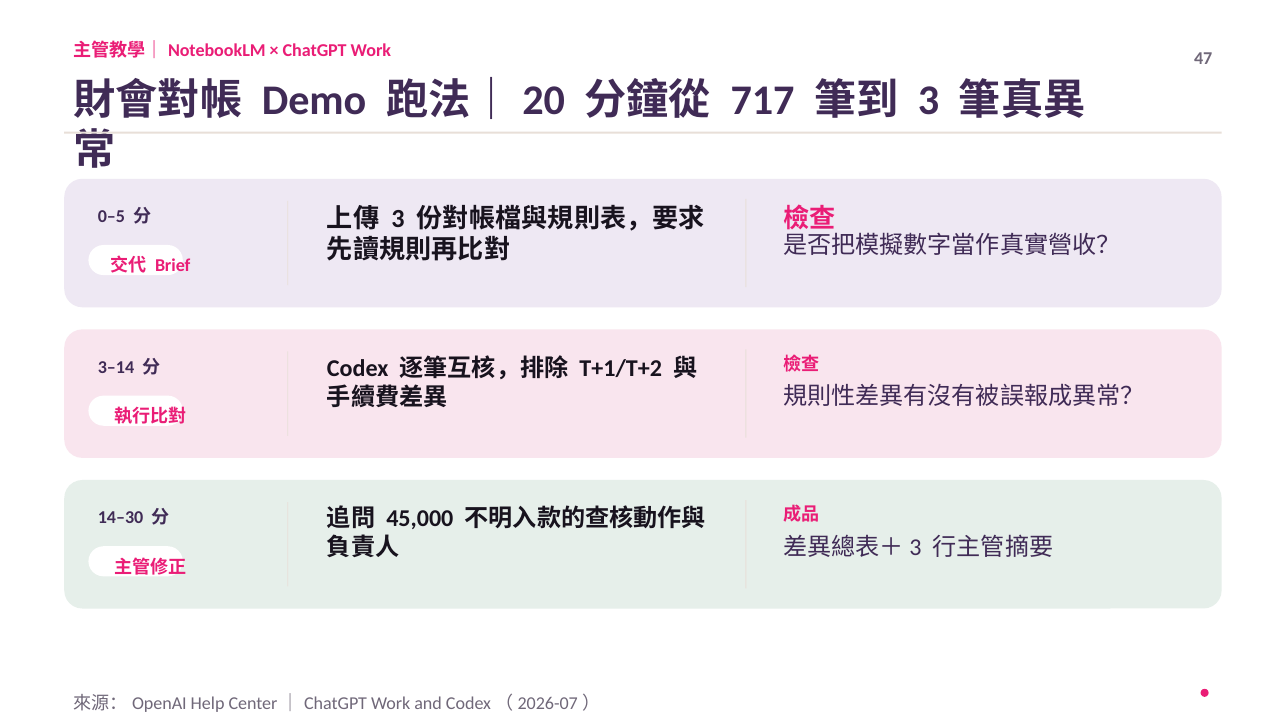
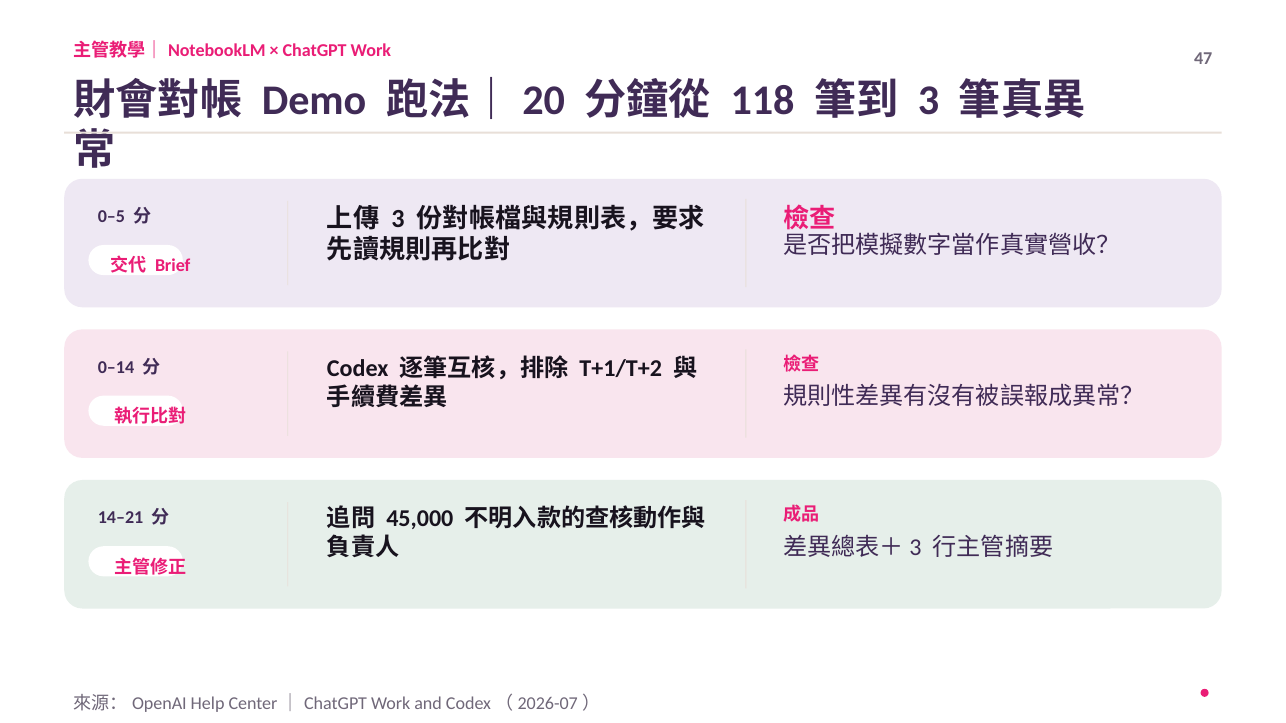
717: 717 -> 118
3–14: 3–14 -> 0–14
14–30: 14–30 -> 14–21
